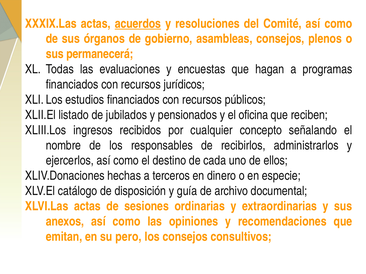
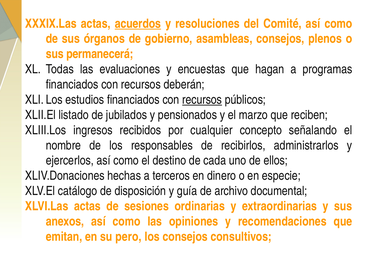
jurídicos: jurídicos -> deberán
recursos at (202, 100) underline: none -> present
oficina: oficina -> marzo
